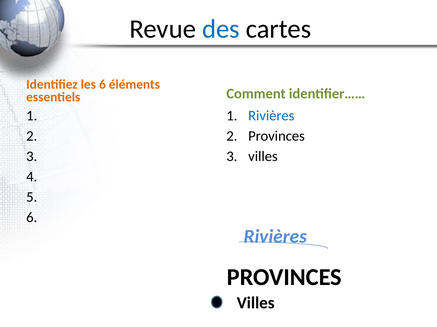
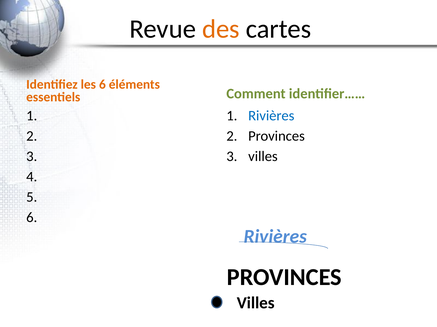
des colour: blue -> orange
